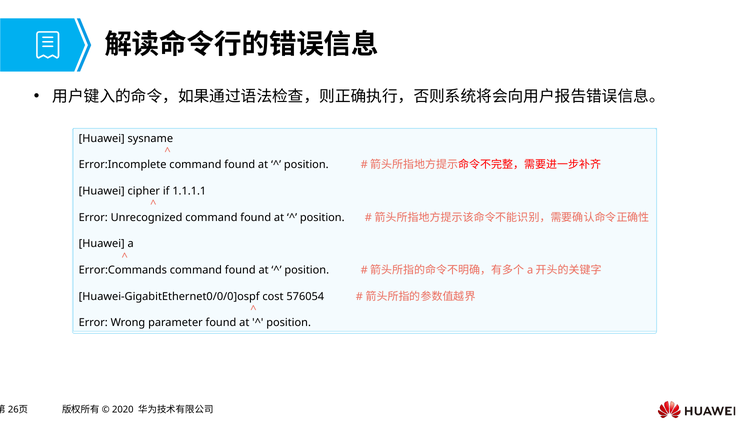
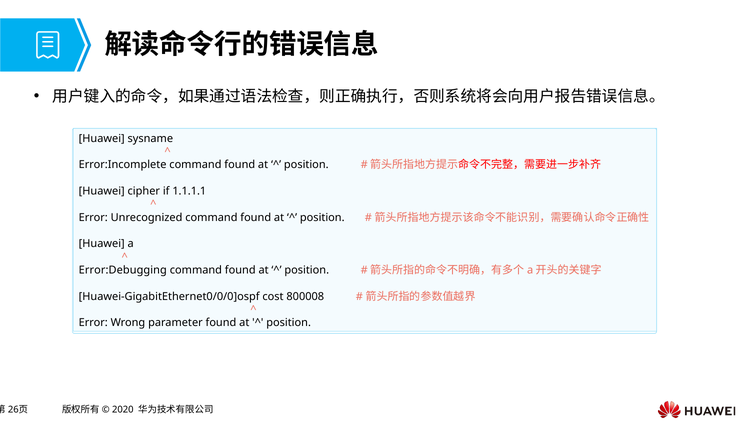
Error:Commands: Error:Commands -> Error:Debugging
576054: 576054 -> 800008
